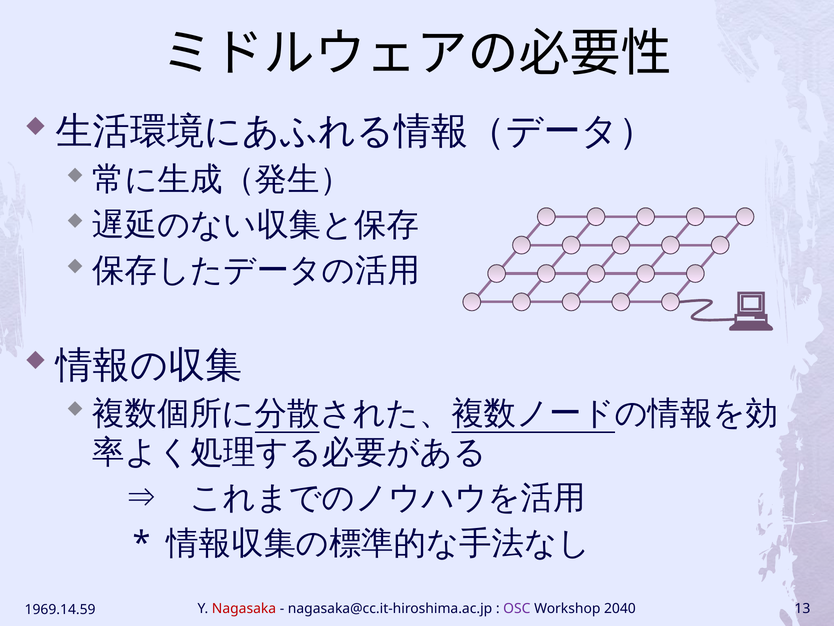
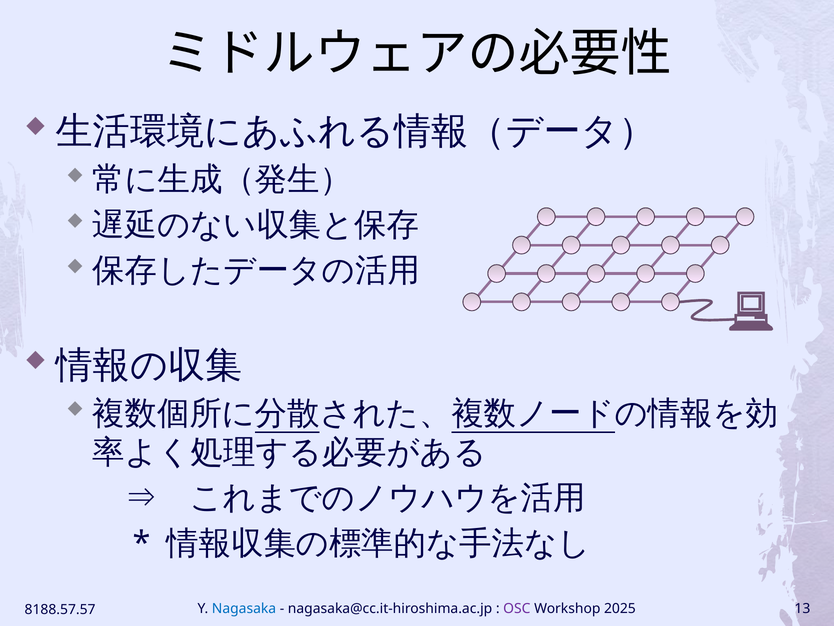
Nagasaka colour: red -> blue
2040: 2040 -> 2025
1969.14.59: 1969.14.59 -> 8188.57.57
